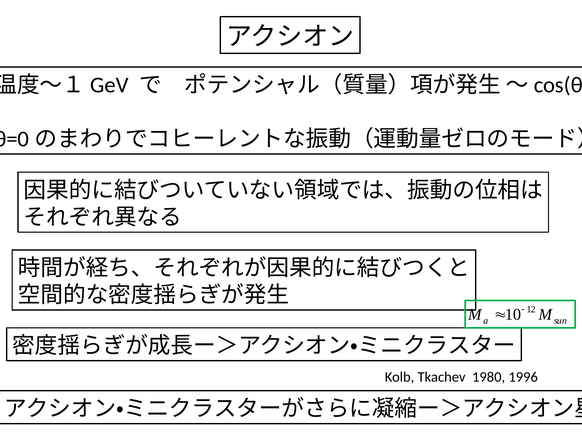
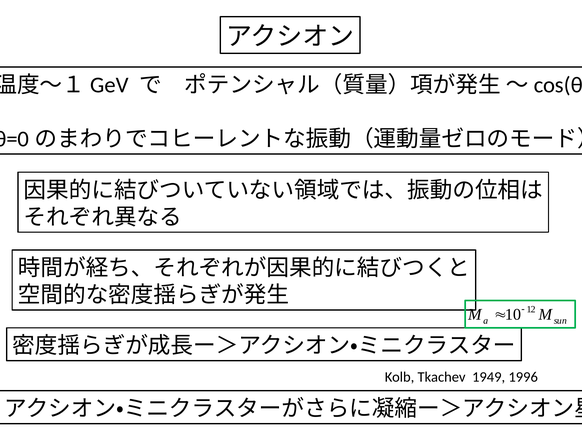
1980: 1980 -> 1949
